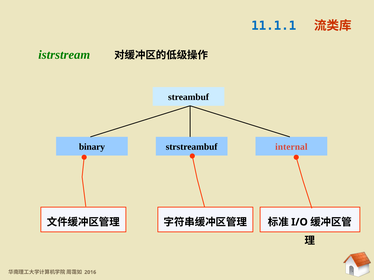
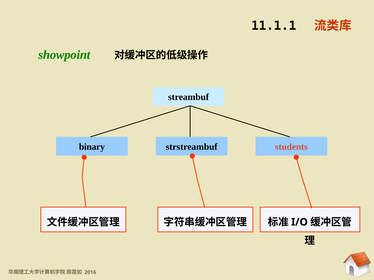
11.1.1 colour: blue -> black
istrstream: istrstream -> showpoint
internal: internal -> students
